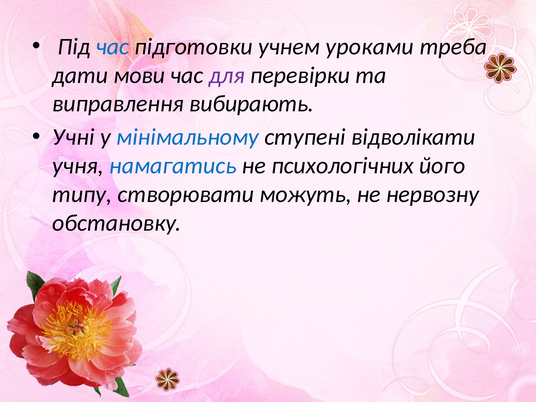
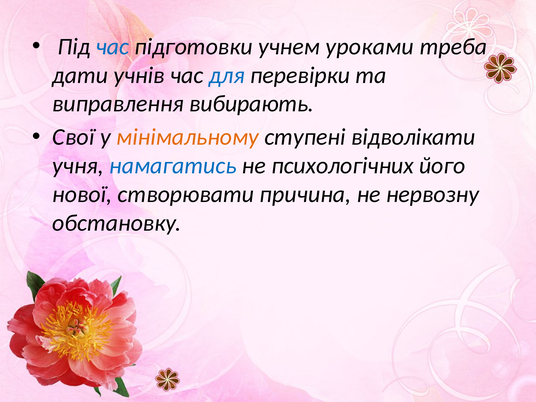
мови: мови -> учнів
для colour: purple -> blue
Учні: Учні -> Свої
мінімальному colour: blue -> orange
типу: типу -> нової
можуть: можуть -> причина
